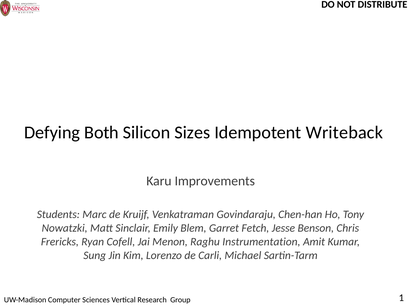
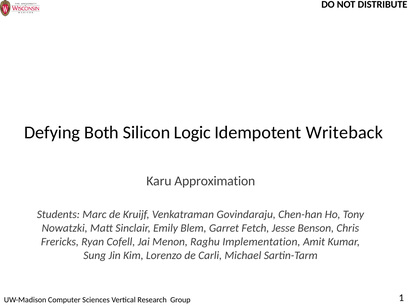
Sizes: Sizes -> Logic
Improvements: Improvements -> Approximation
Instrumentation: Instrumentation -> Implementation
